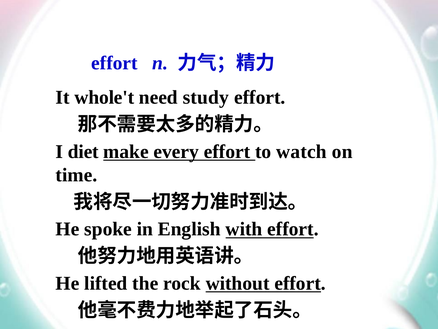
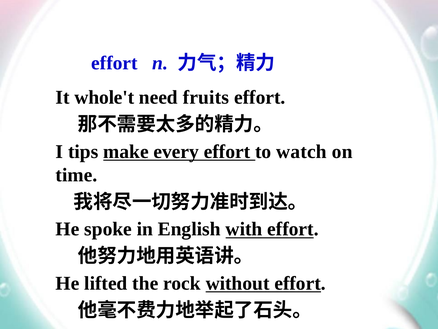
study: study -> fruits
diet: diet -> tips
